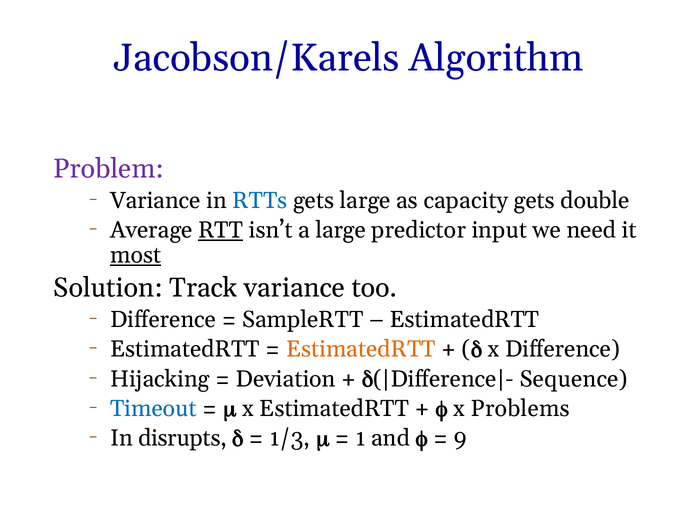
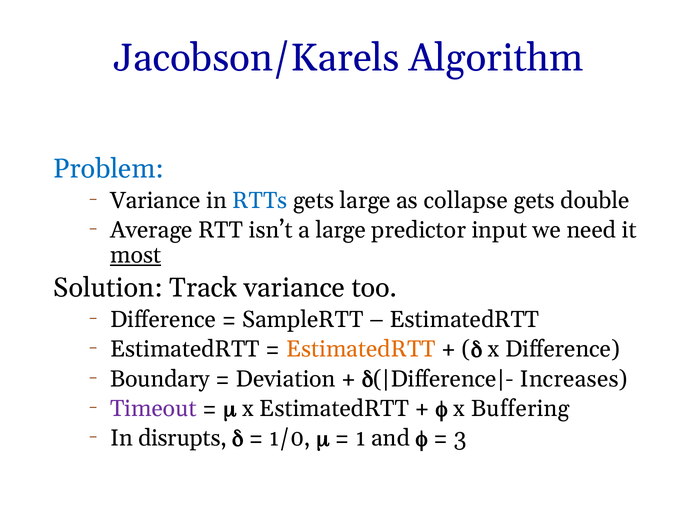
Problem colour: purple -> blue
capacity: capacity -> collapse
RTT underline: present -> none
Hijacking: Hijacking -> Boundary
Sequence: Sequence -> Increases
Timeout colour: blue -> purple
Problems: Problems -> Buffering
1/3: 1/3 -> 1/0
9: 9 -> 3
